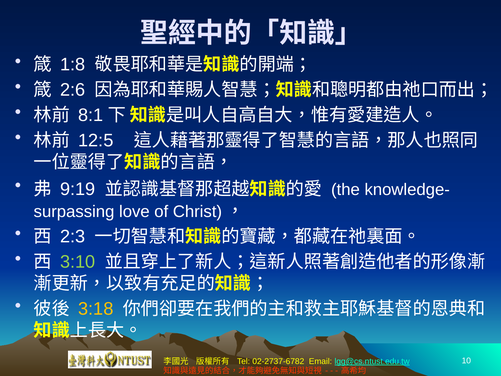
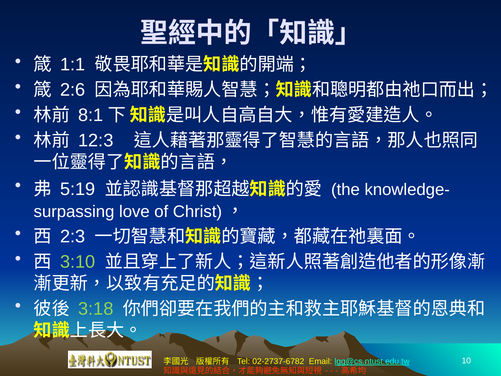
1:8: 1:8 -> 1:1
12:5: 12:5 -> 12:3
9:19: 9:19 -> 5:19
3:18 colour: yellow -> light green
